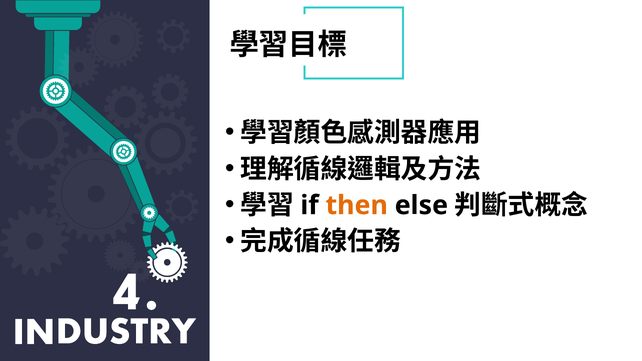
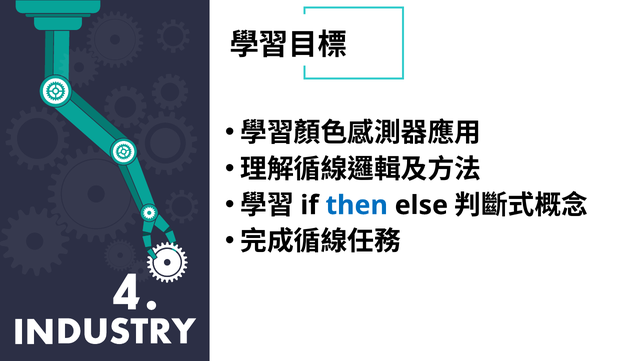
then colour: orange -> blue
